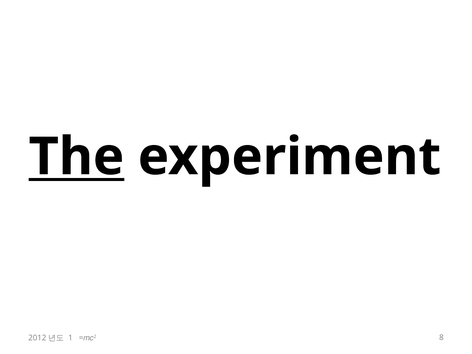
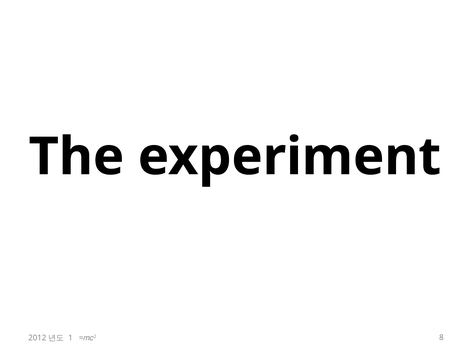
The underline: present -> none
